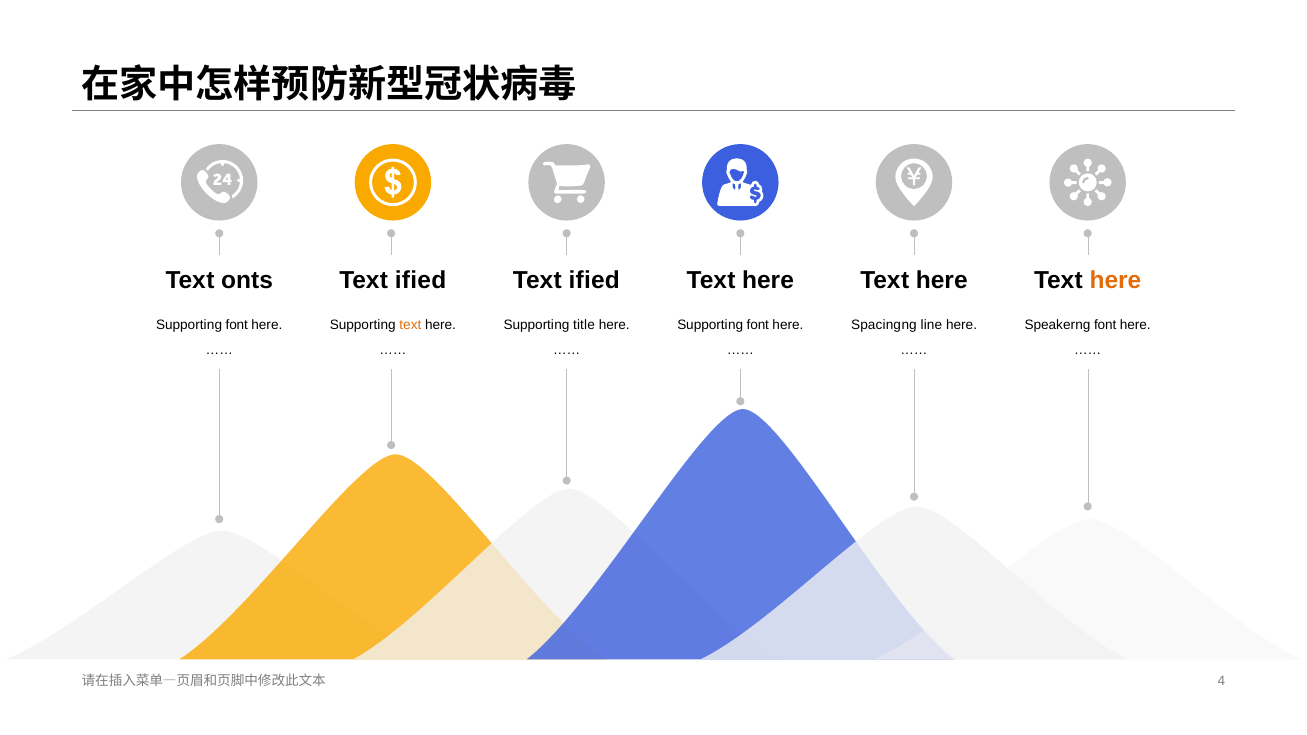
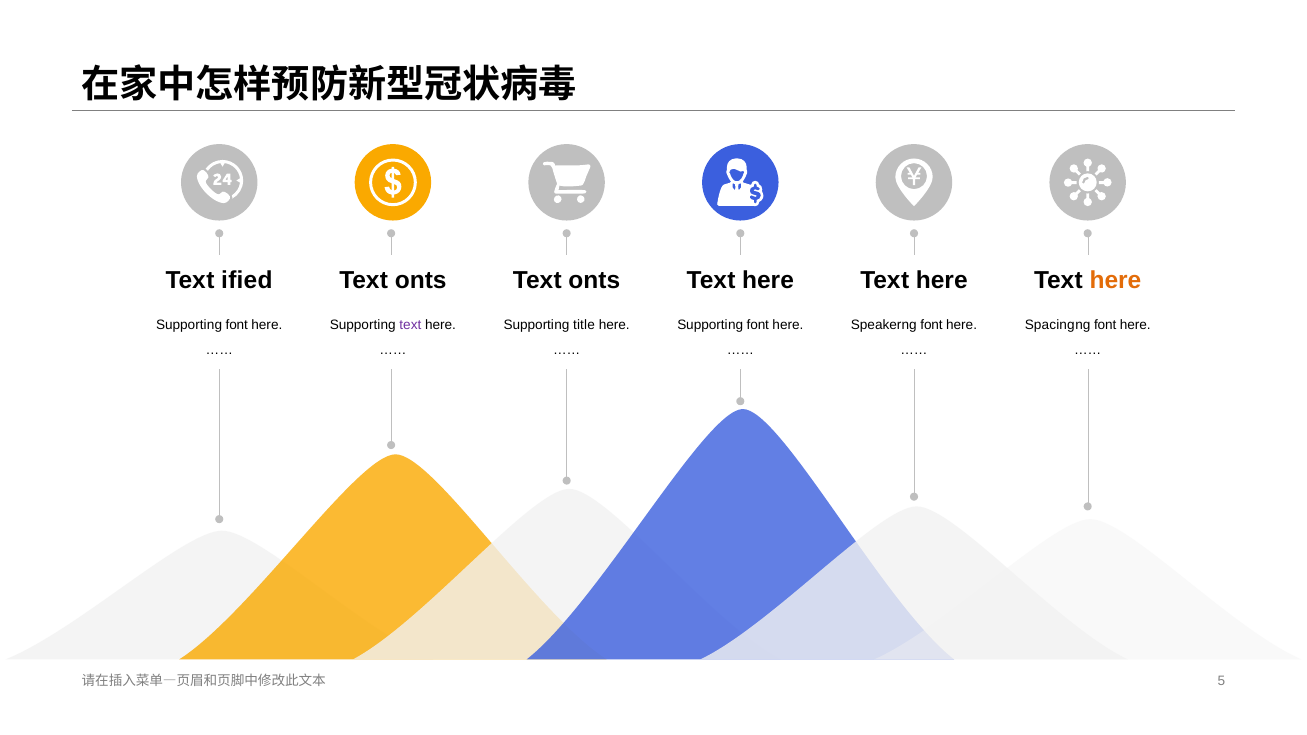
onts: onts -> ified
ified at (421, 281): ified -> onts
ified at (594, 281): ified -> onts
text colour: orange -> purple
Spacing: Spacing -> Speaker
line at (931, 325): line -> font
Speaker: Speaker -> Spacing
4: 4 -> 5
